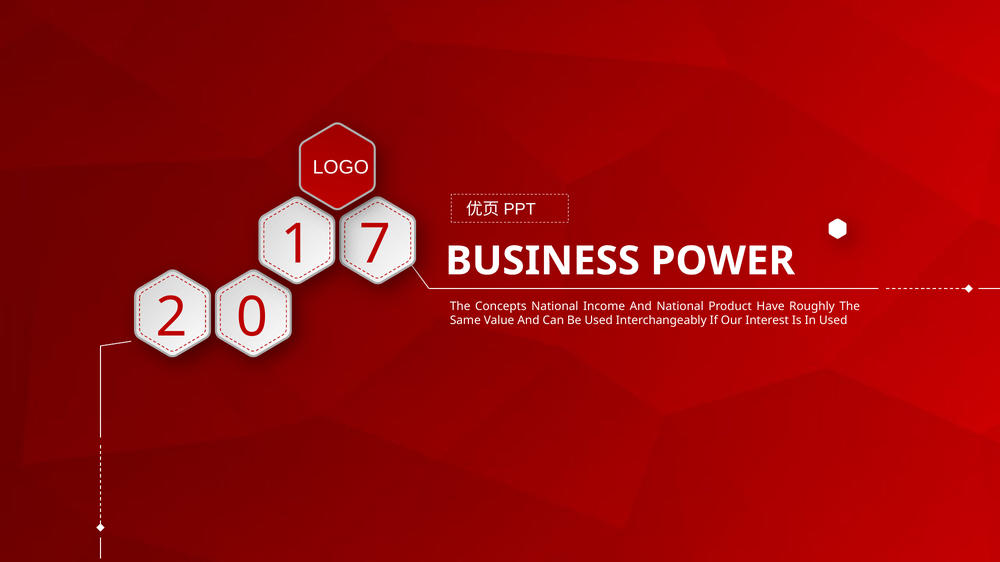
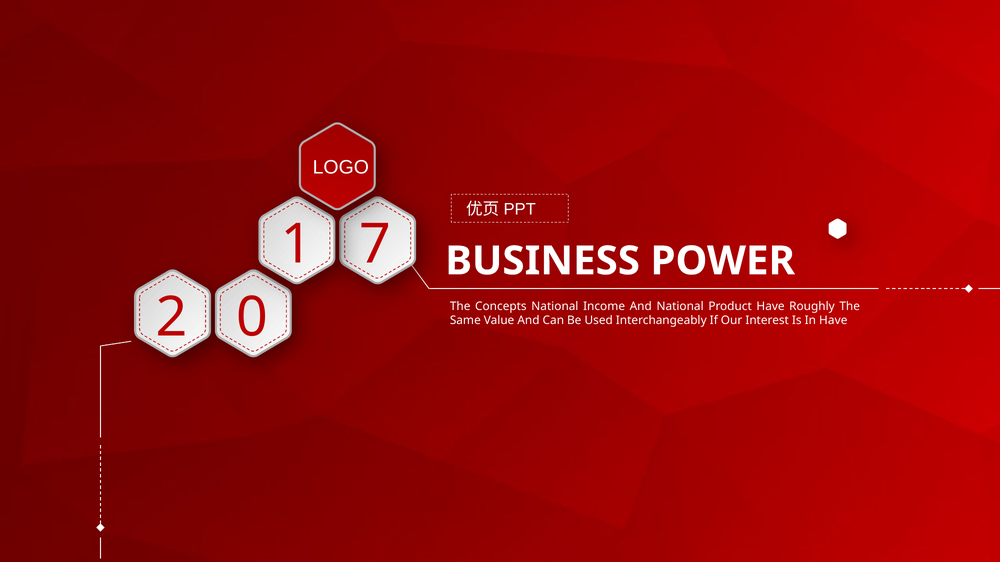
In Used: Used -> Have
